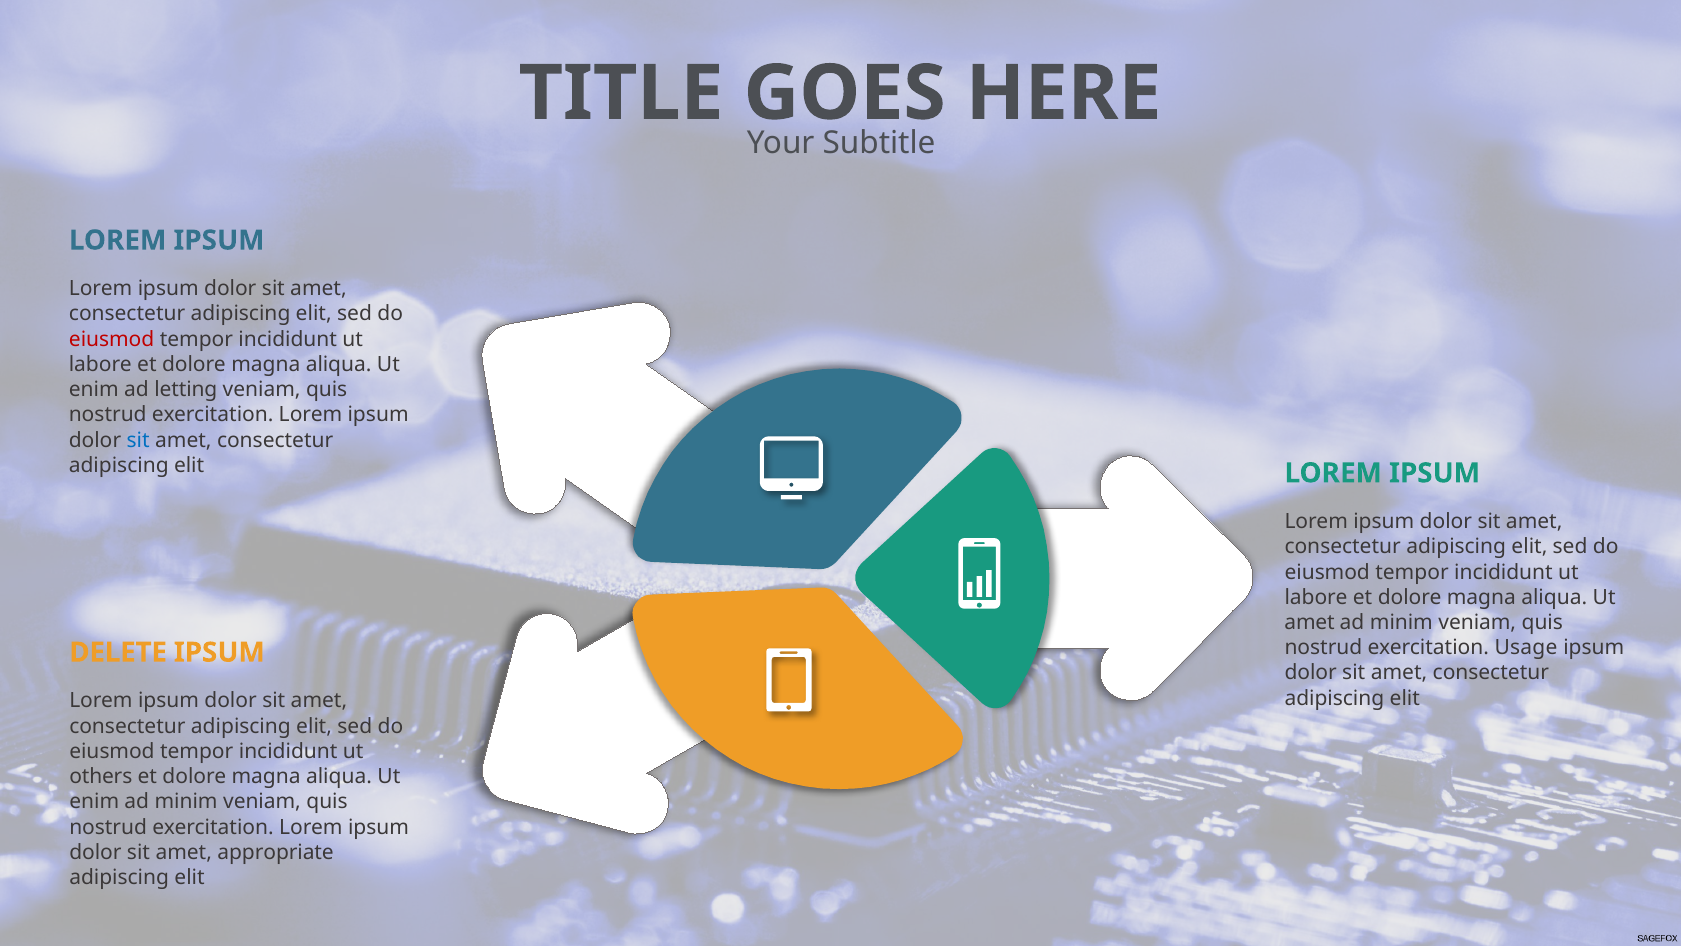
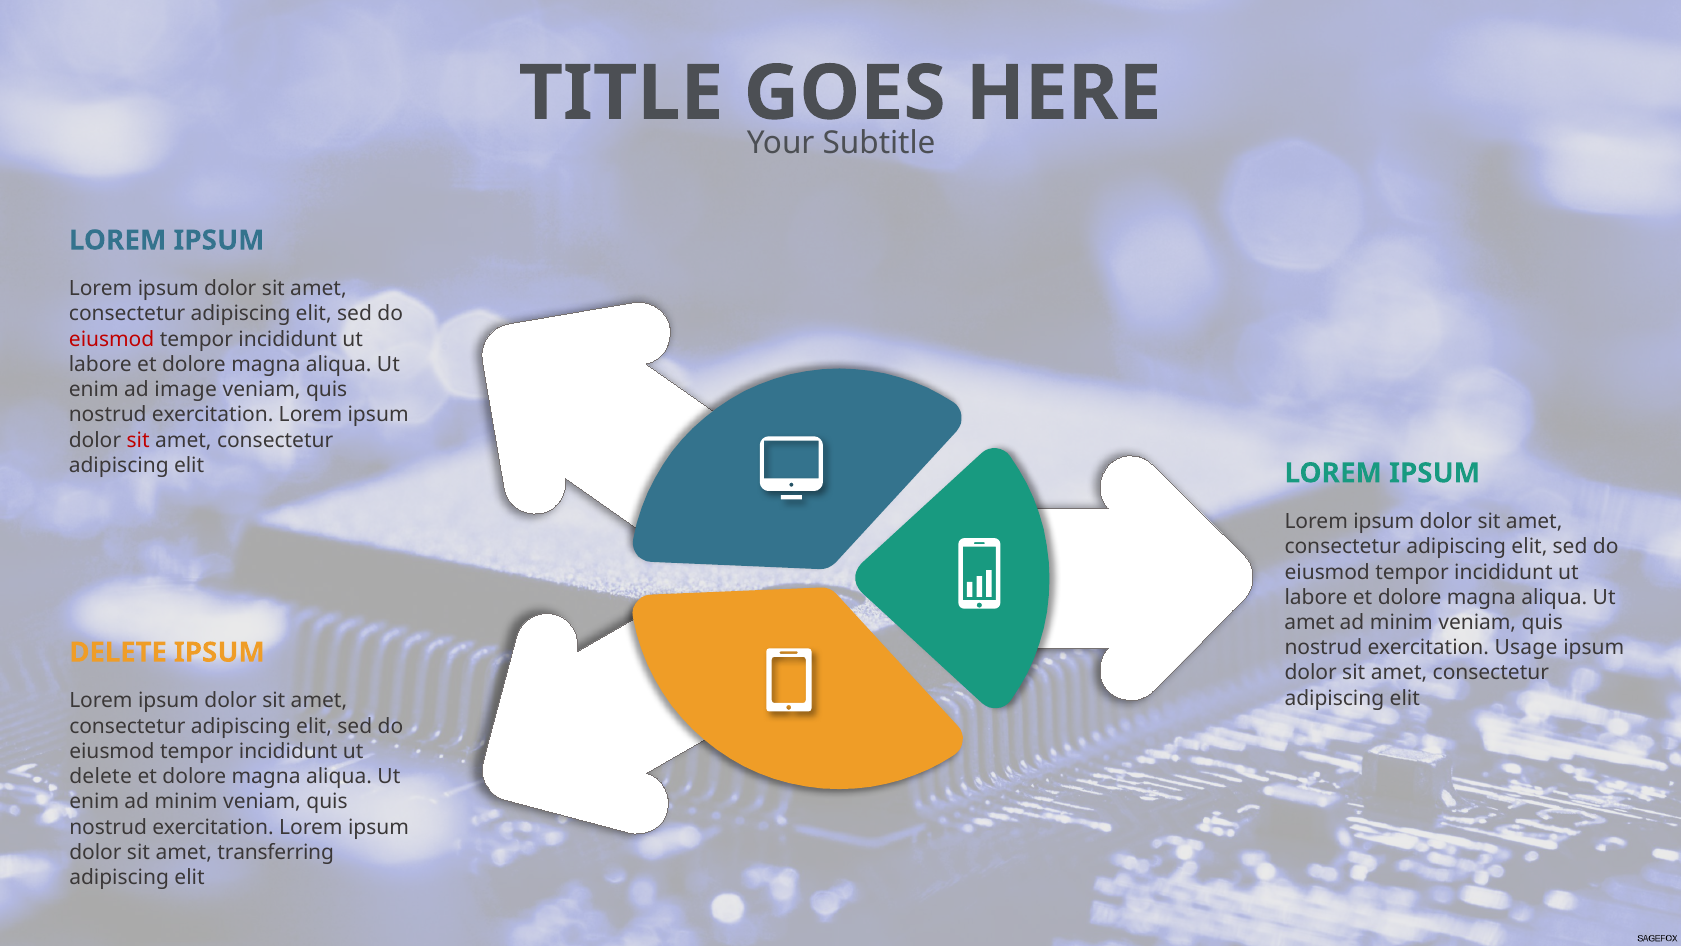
letting: letting -> image
sit at (138, 440) colour: blue -> red
others at (101, 776): others -> delete
appropriate: appropriate -> transferring
